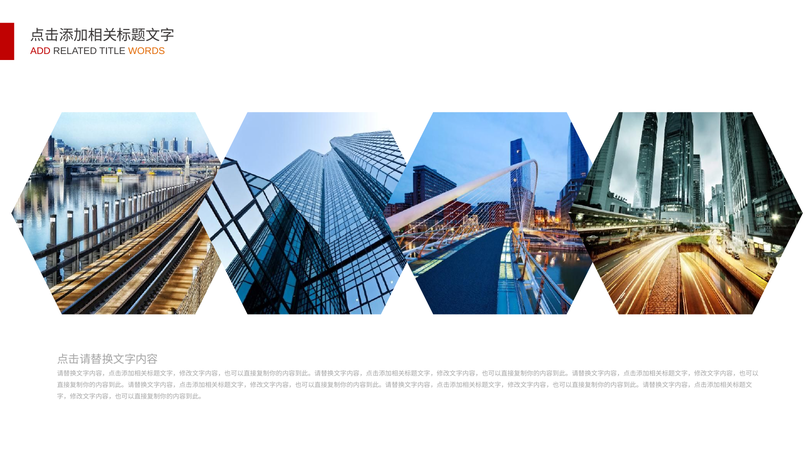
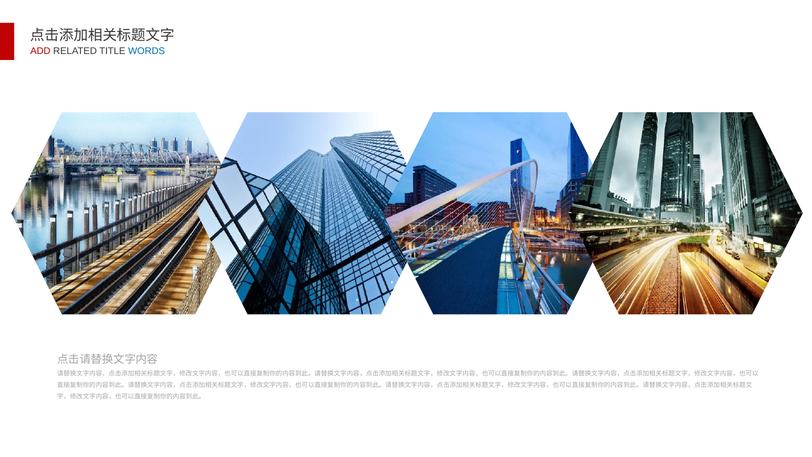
WORDS colour: orange -> blue
